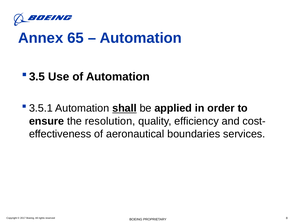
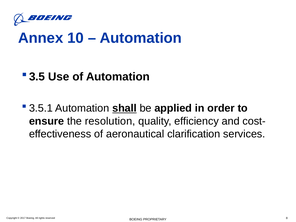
65: 65 -> 10
boundaries: boundaries -> clarification
